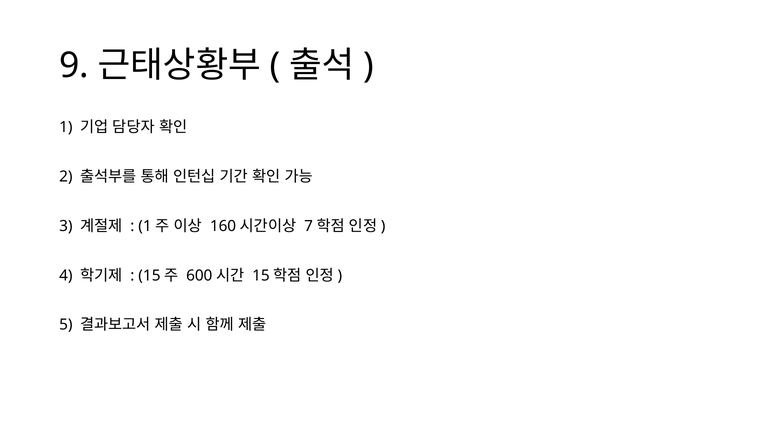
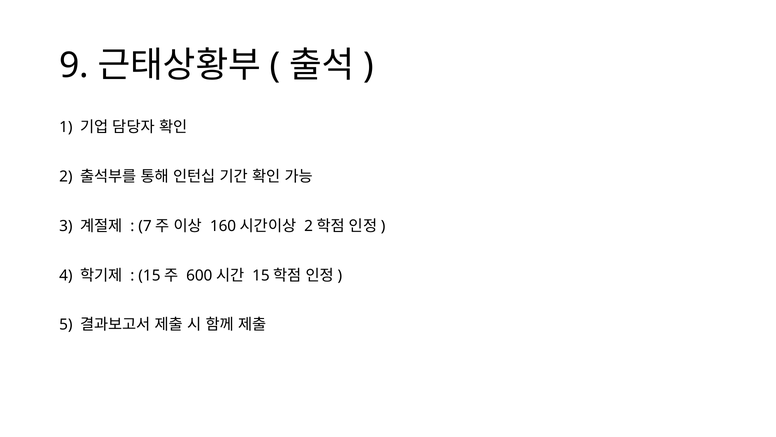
1 at (145, 226): 1 -> 7
7 at (309, 226): 7 -> 2
